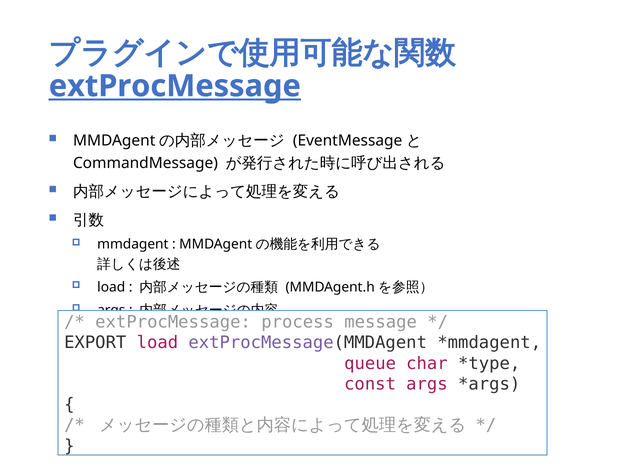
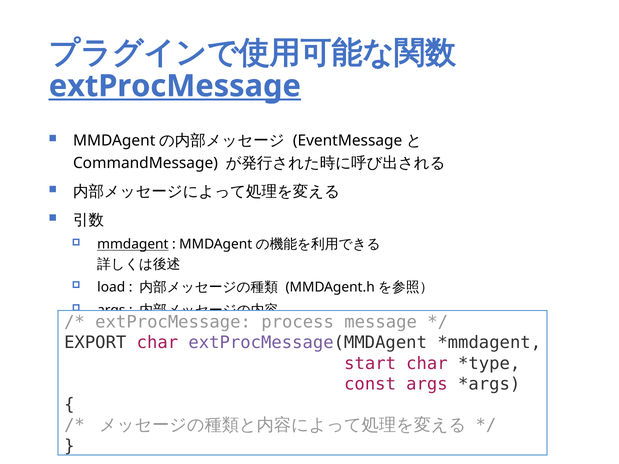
mmdagent at (133, 244) underline: none -> present
EXPORT load: load -> char
queue: queue -> start
